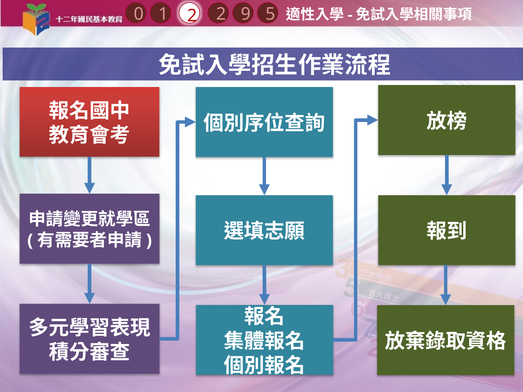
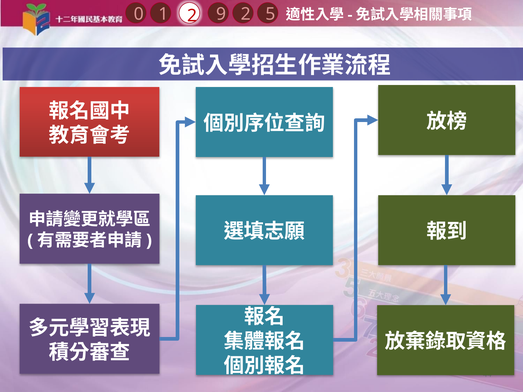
1 9: 9 -> 2
2 2: 2 -> 9
